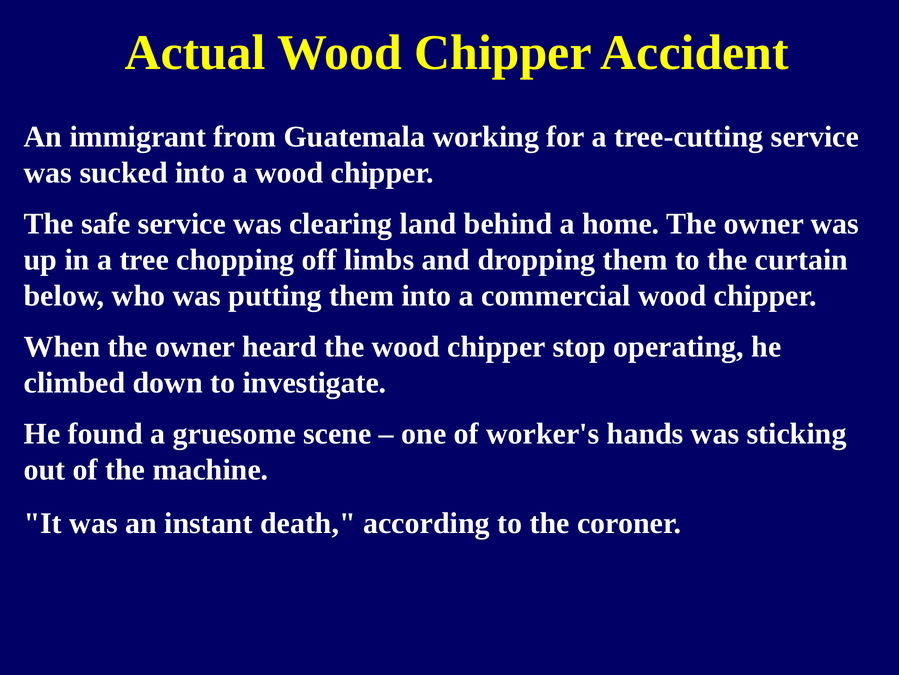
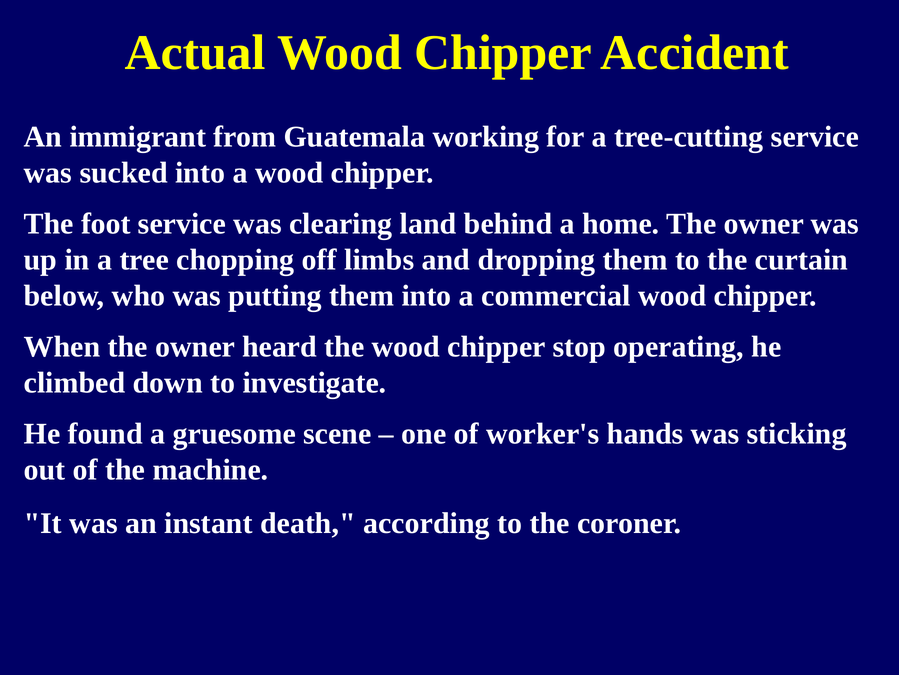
safe: safe -> foot
